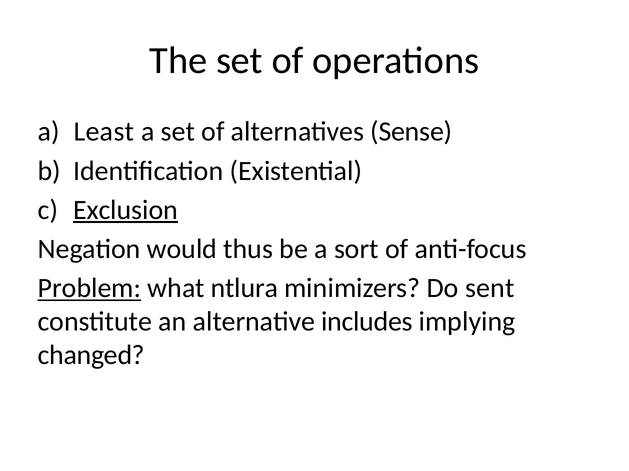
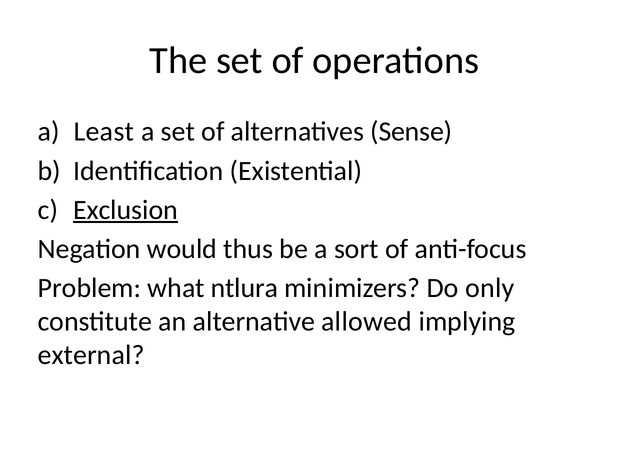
Problem underline: present -> none
sent: sent -> only
includes: includes -> allowed
changed: changed -> external
